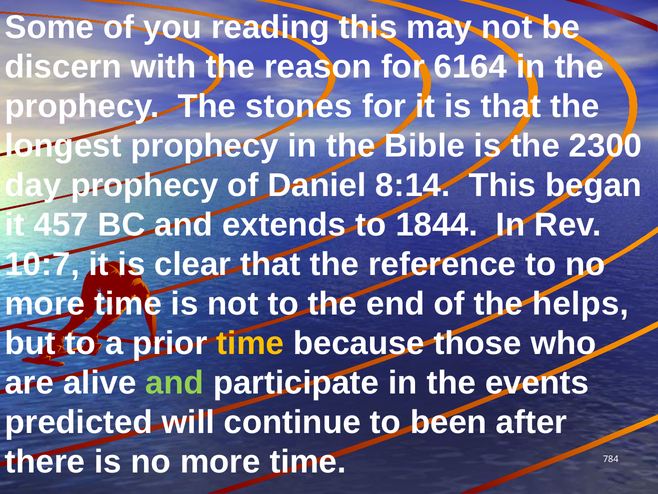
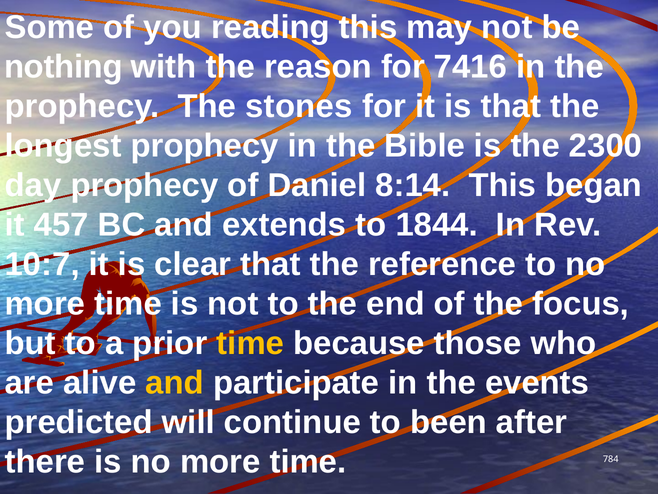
discern: discern -> nothing
6164: 6164 -> 7416
helps: helps -> focus
and at (175, 383) colour: light green -> yellow
